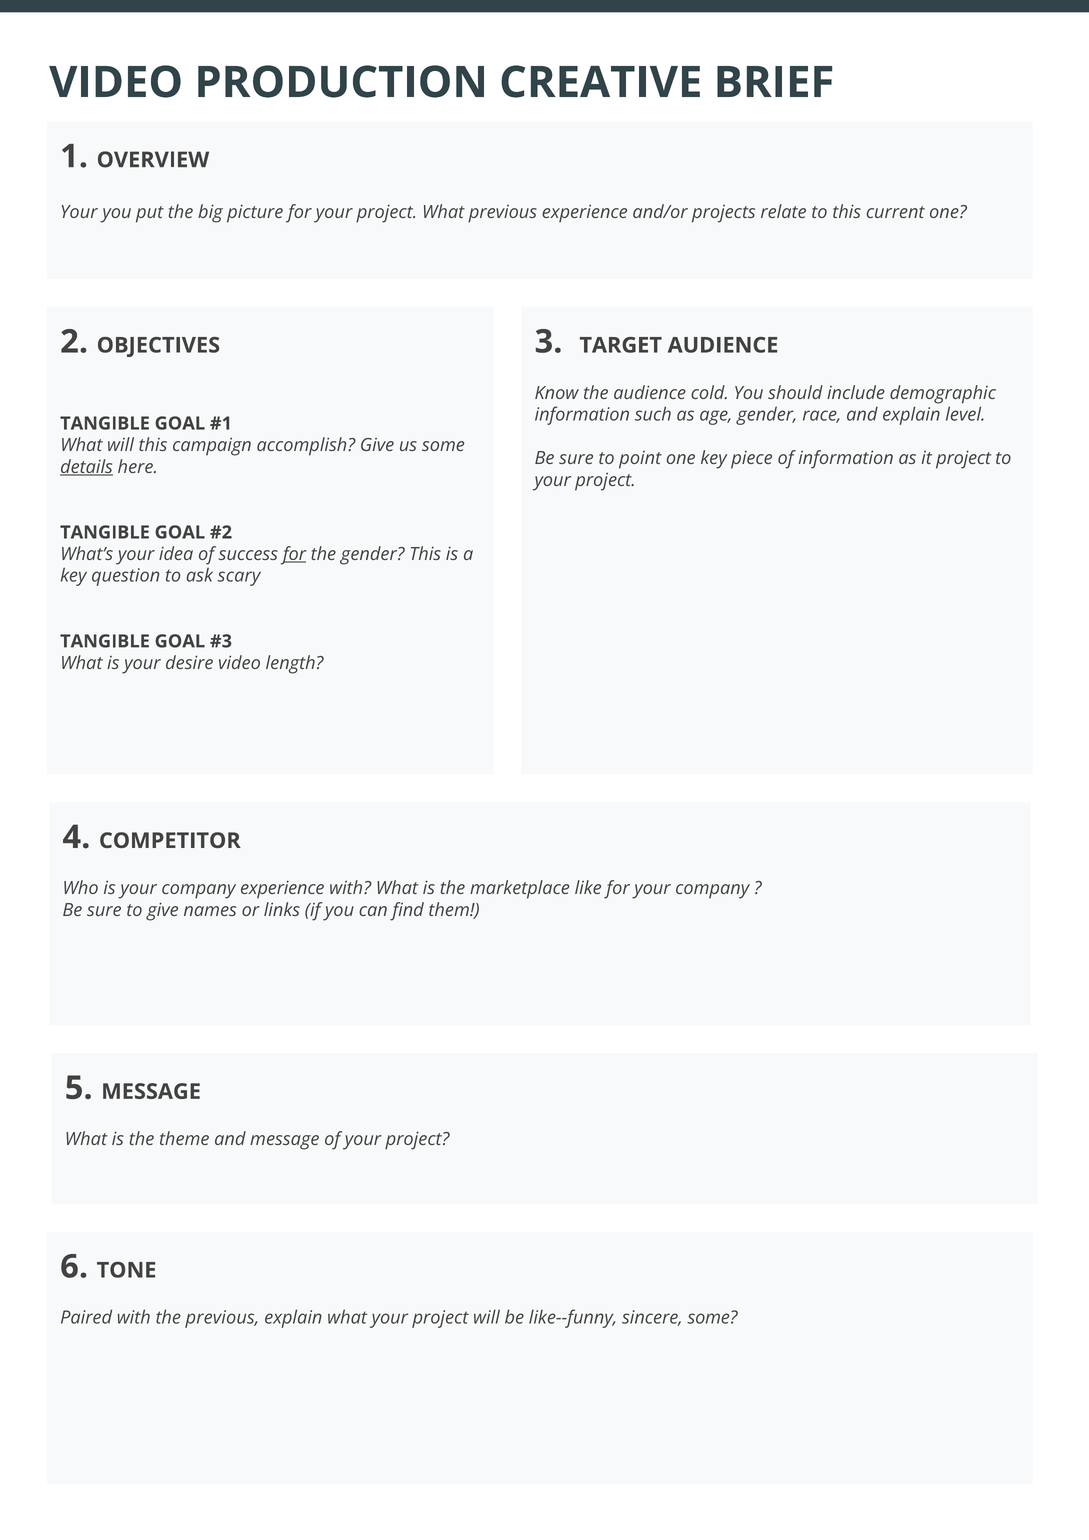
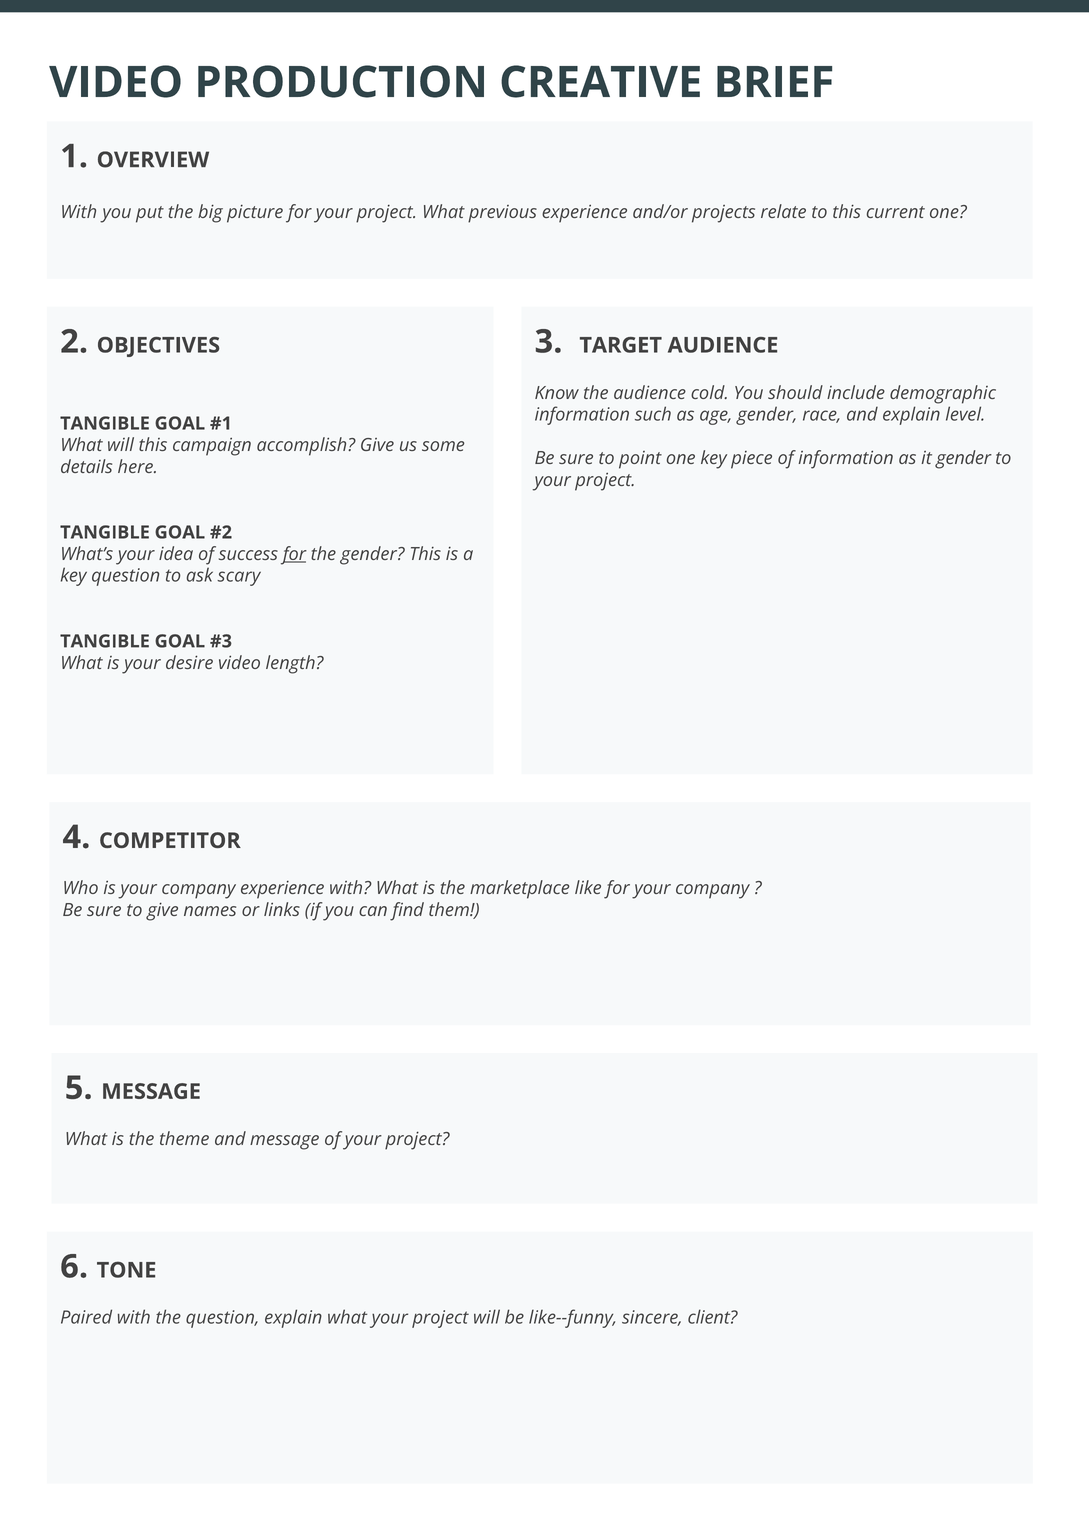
Your at (79, 212): Your -> With
it project: project -> gender
details underline: present -> none
the previous: previous -> question
sincere some: some -> client
